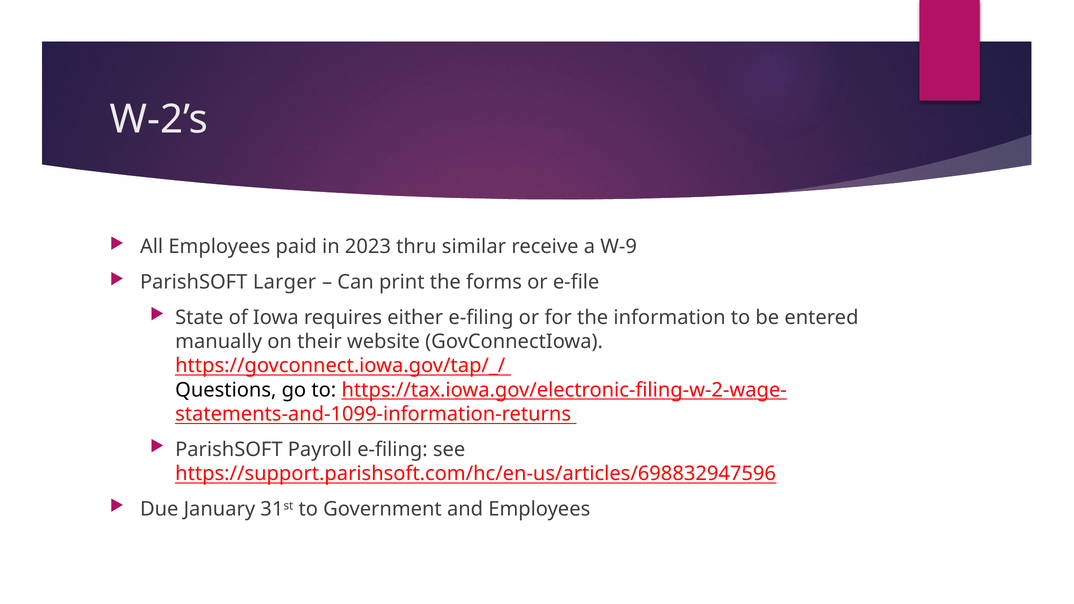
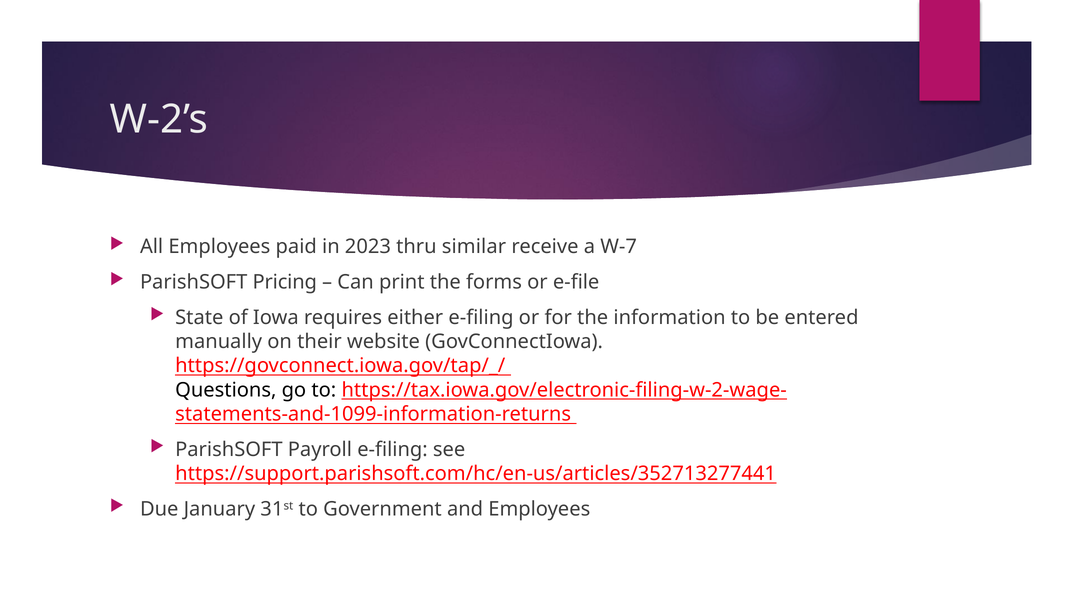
W-9: W-9 -> W-7
Larger: Larger -> Pricing
https://support.parishsoft.com/hc/en-us/articles/698832947596: https://support.parishsoft.com/hc/en-us/articles/698832947596 -> https://support.parishsoft.com/hc/en-us/articles/352713277441
